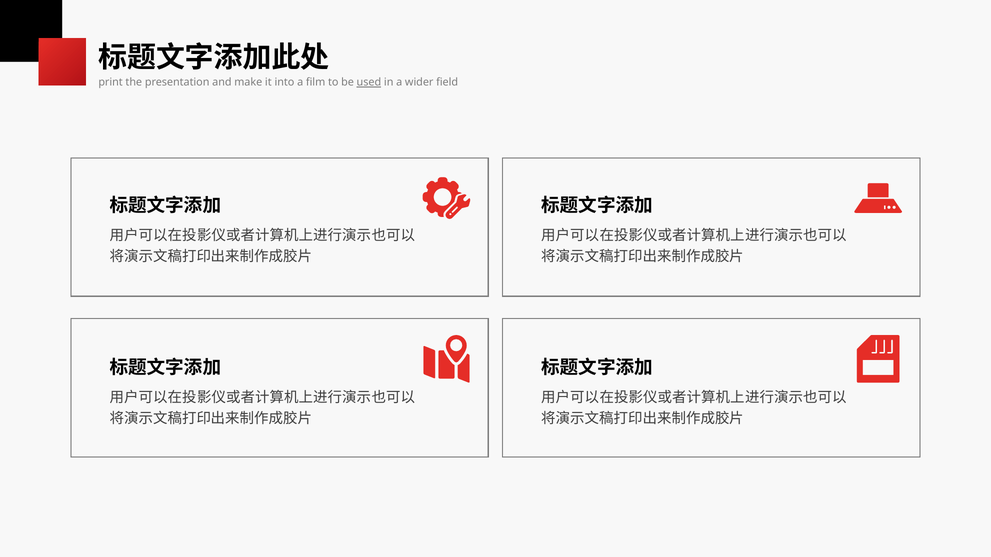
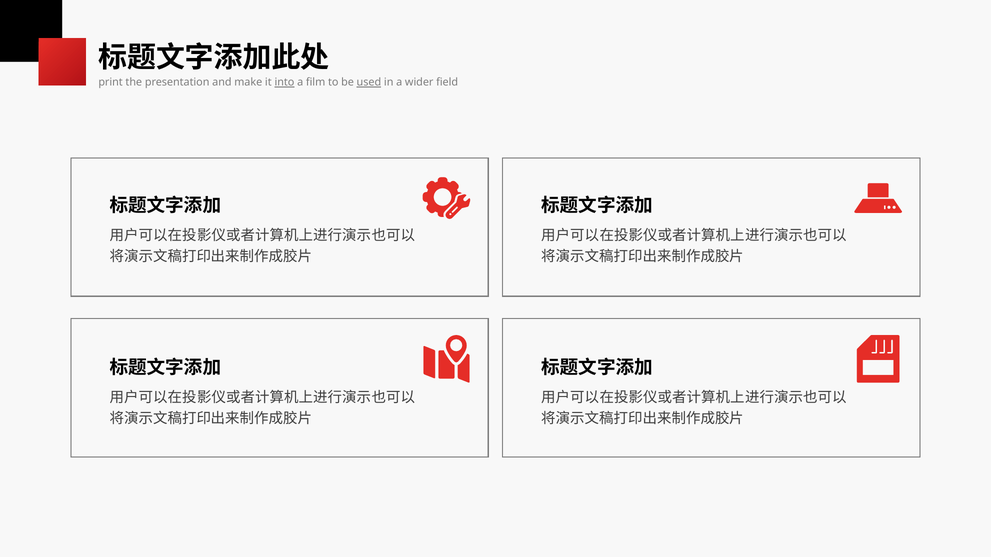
into underline: none -> present
